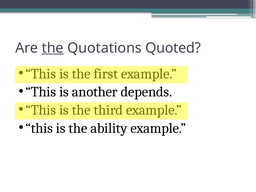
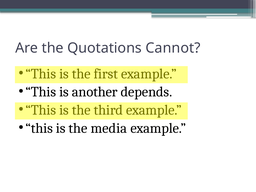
the at (53, 48) underline: present -> none
Quoted: Quoted -> Cannot
ability: ability -> media
